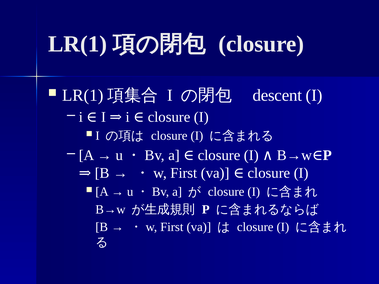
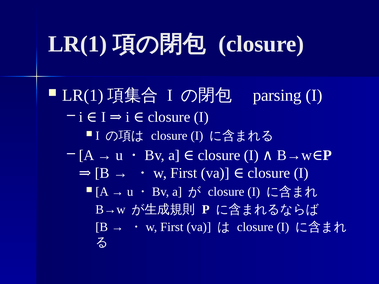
descent: descent -> parsing
